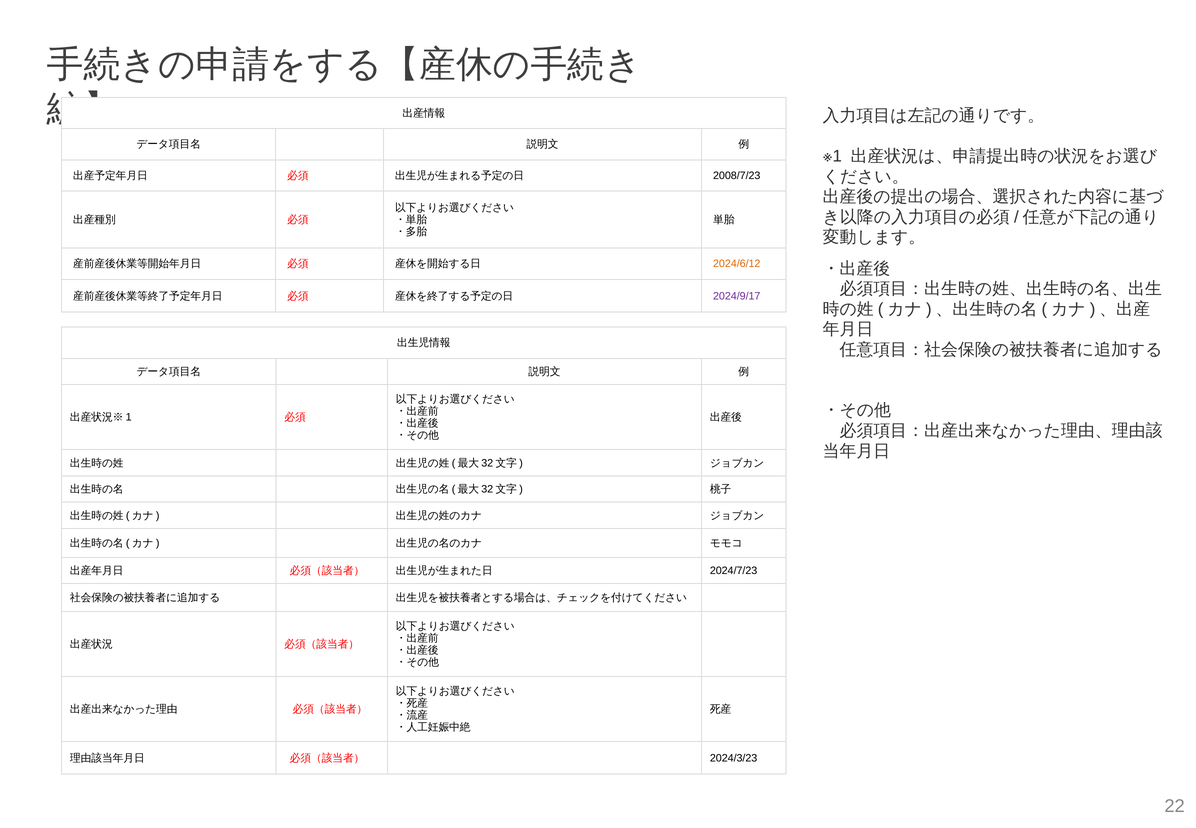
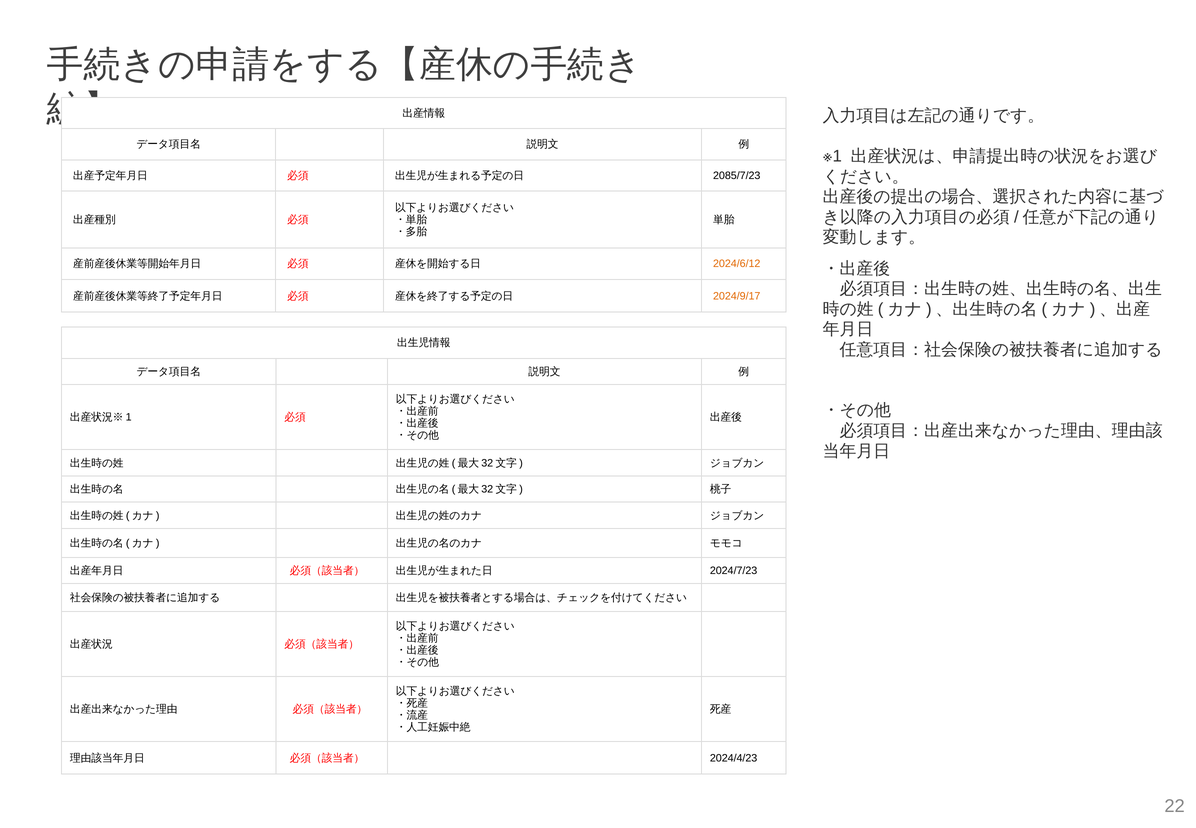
2008/7/23: 2008/7/23 -> 2085/7/23
2024/9/17 colour: purple -> orange
2024/3/23: 2024/3/23 -> 2024/4/23
